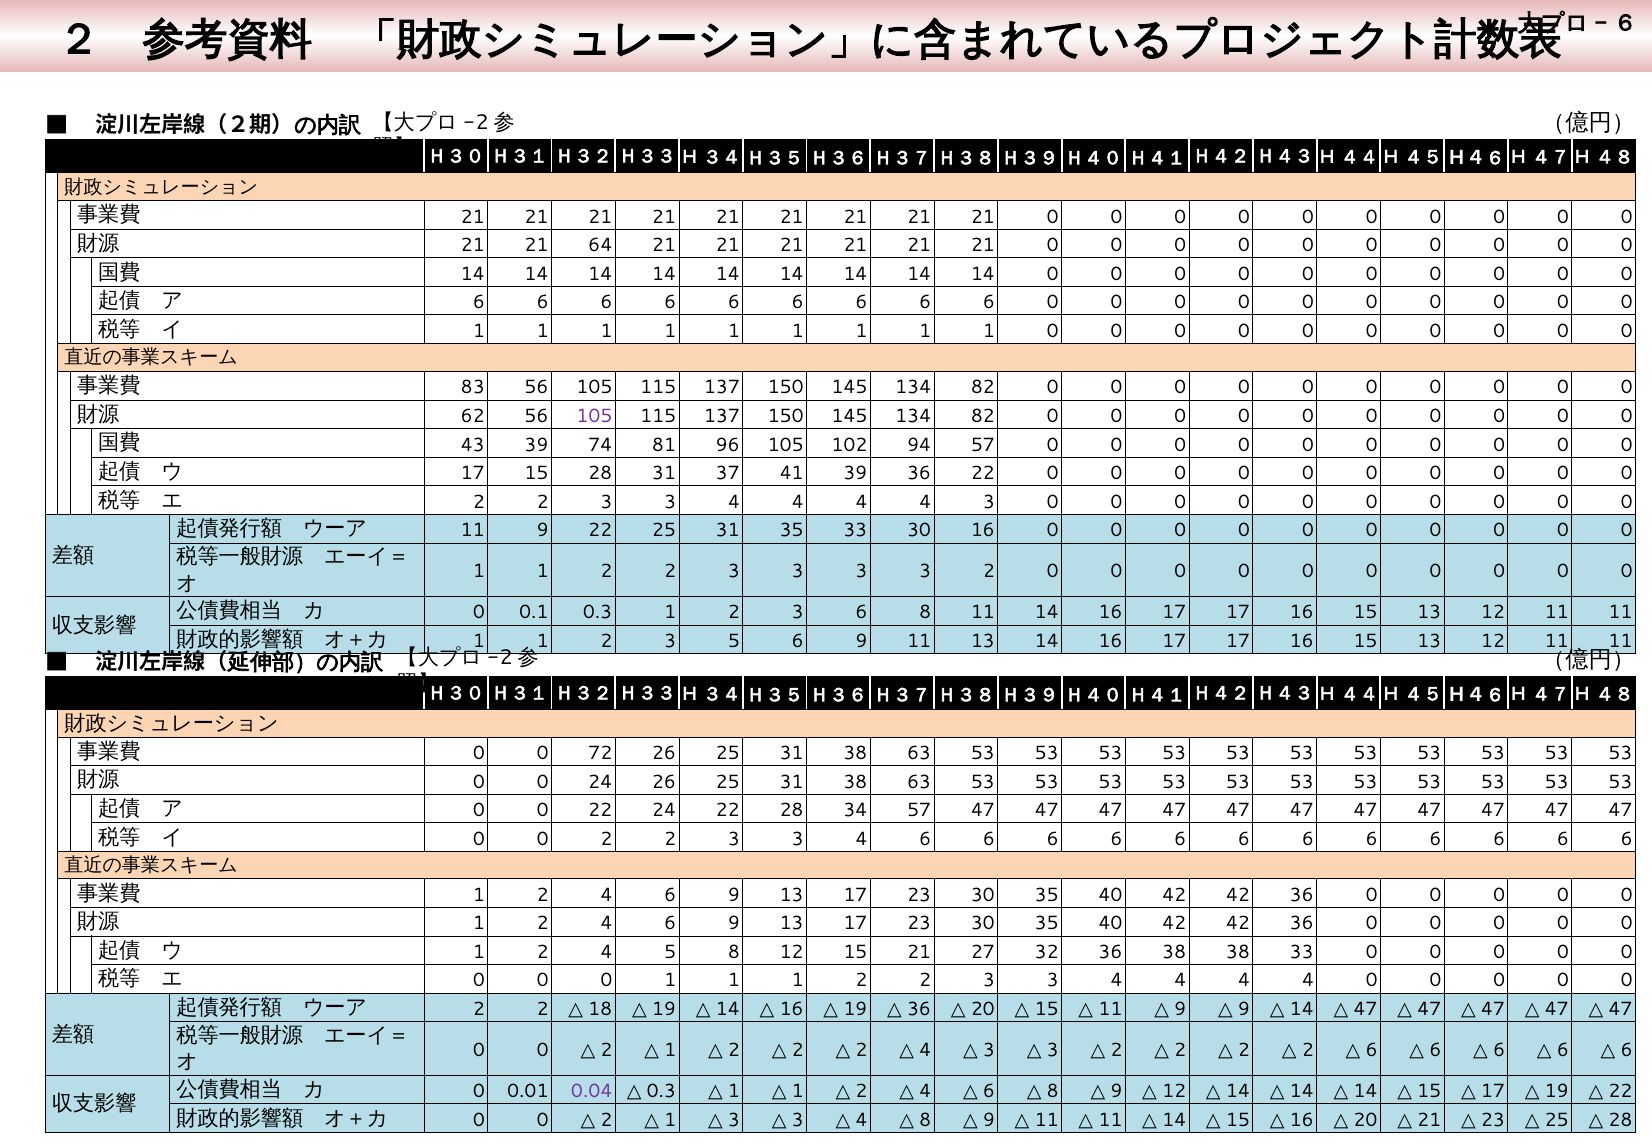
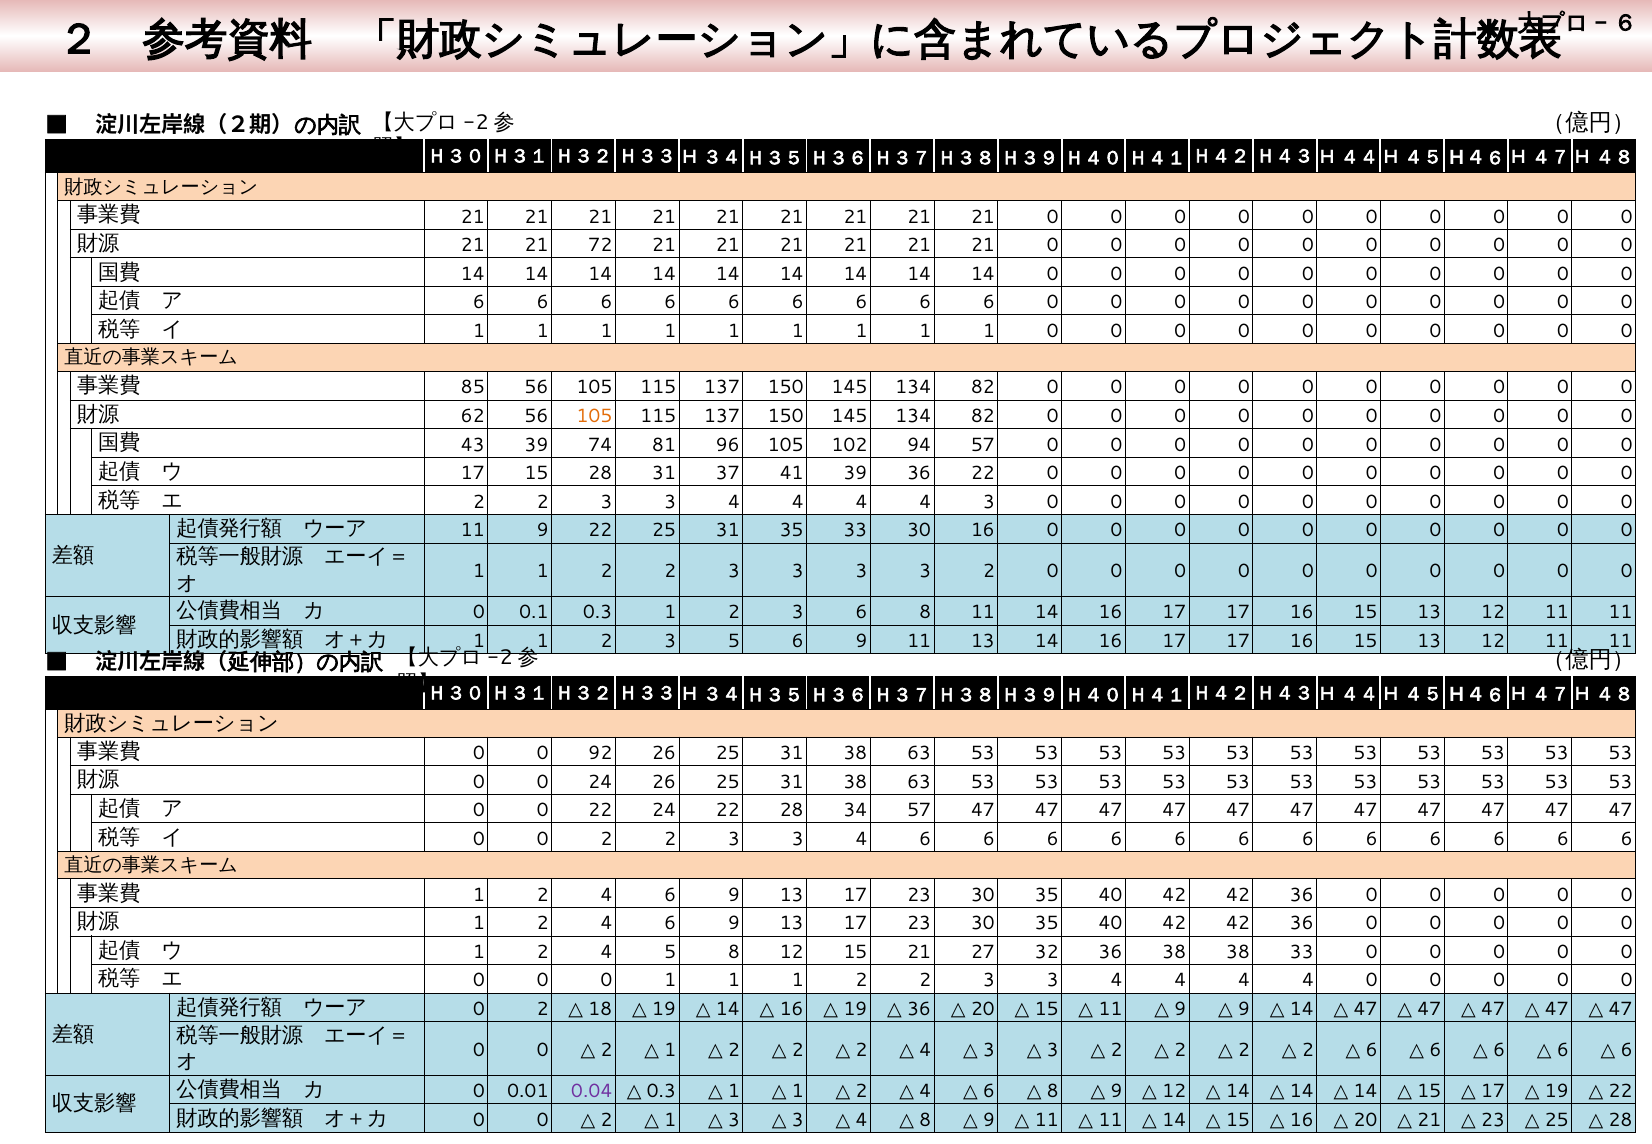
64: 64 -> 72
83: 83 -> 85
105 at (594, 416) colour: purple -> orange
72: 72 -> 92
2 at (479, 1009): 2 -> 0
